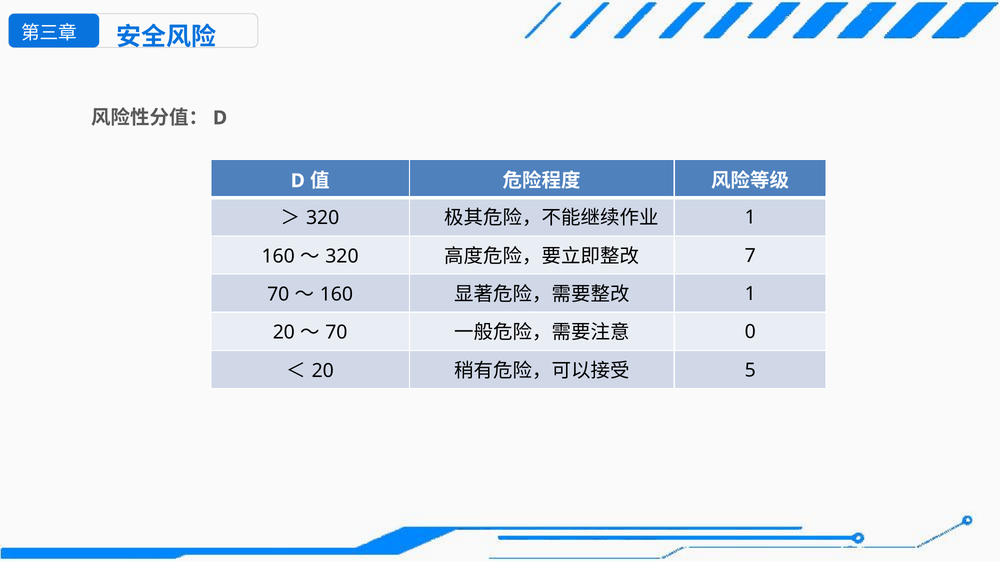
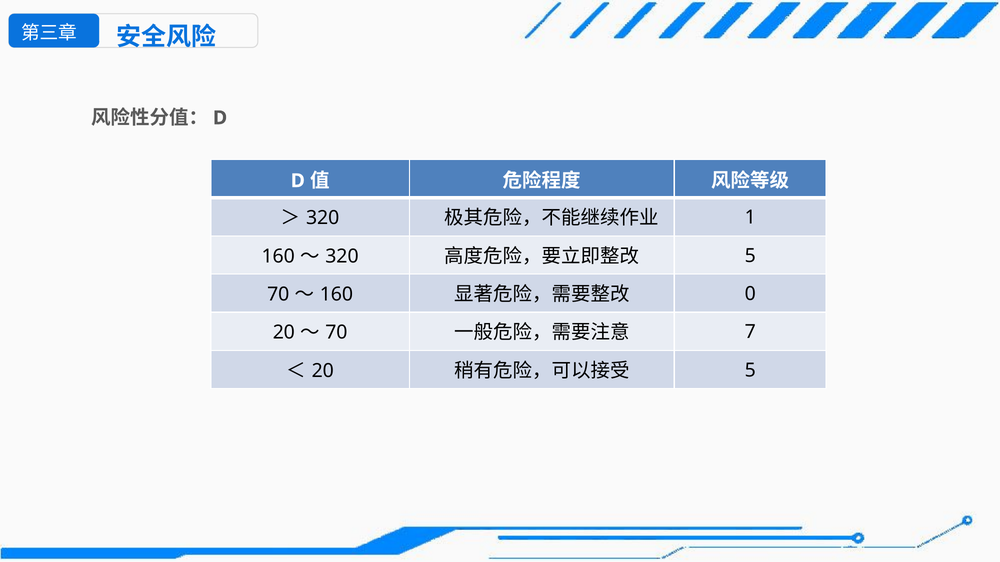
7 at (750, 256): 7 -> 5
1 at (750, 294): 1 -> 0
0: 0 -> 7
